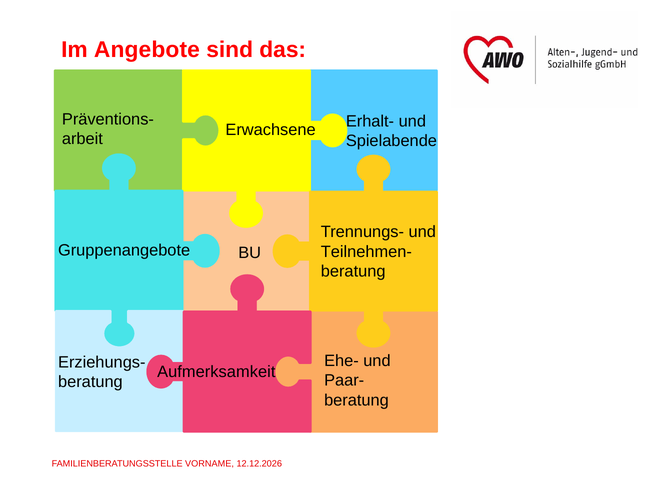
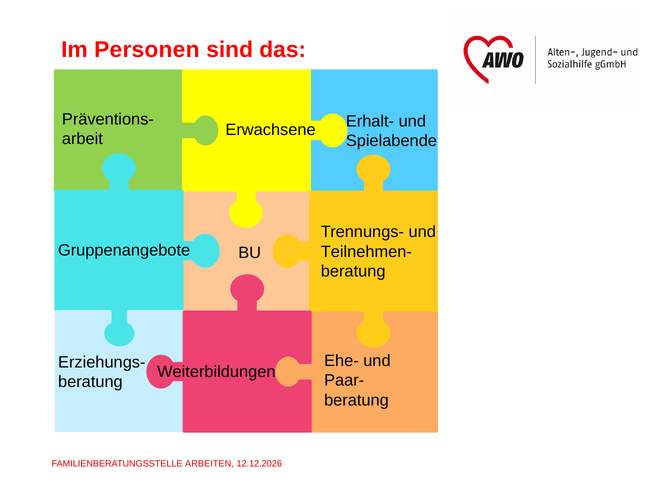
Angebote: Angebote -> Personen
Aufmerksamkeit: Aufmerksamkeit -> Weiterbildungen
VORNAME: VORNAME -> ARBEITEN
